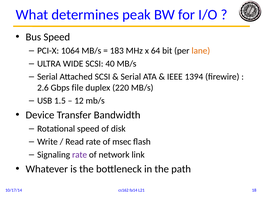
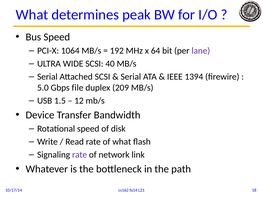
183: 183 -> 192
lane colour: orange -> purple
2.6: 2.6 -> 5.0
220: 220 -> 209
of msec: msec -> what
